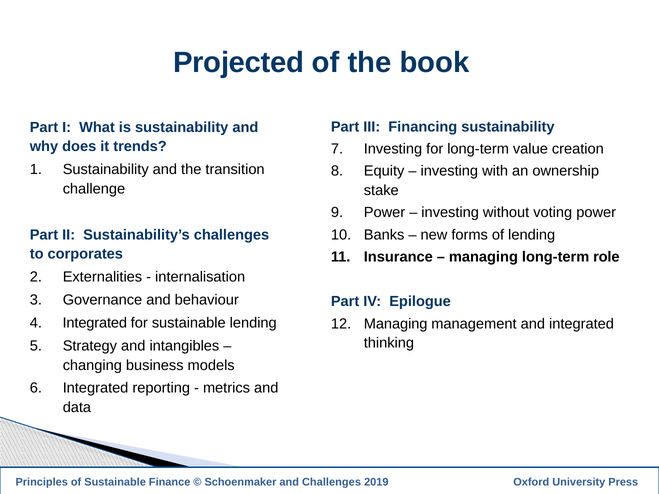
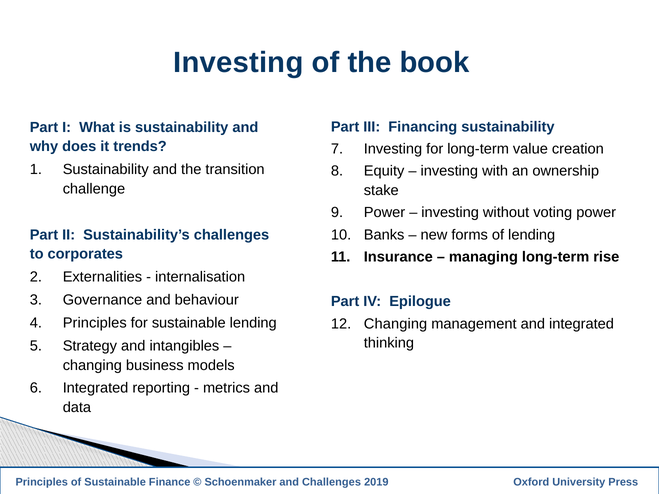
Projected at (239, 62): Projected -> Investing
role: role -> rise
Integrated at (95, 323): Integrated -> Principles
Managing at (396, 324): Managing -> Changing
